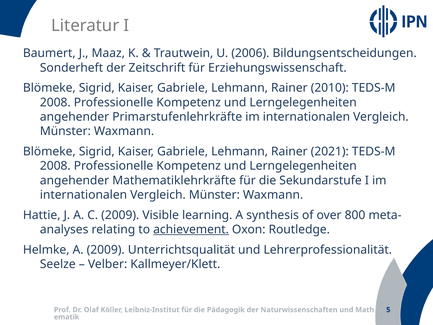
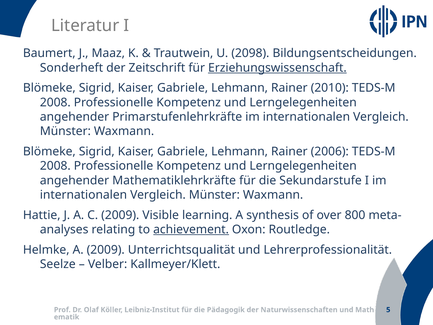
2006: 2006 -> 2098
Erziehungswissenschaft underline: none -> present
2021: 2021 -> 2006
